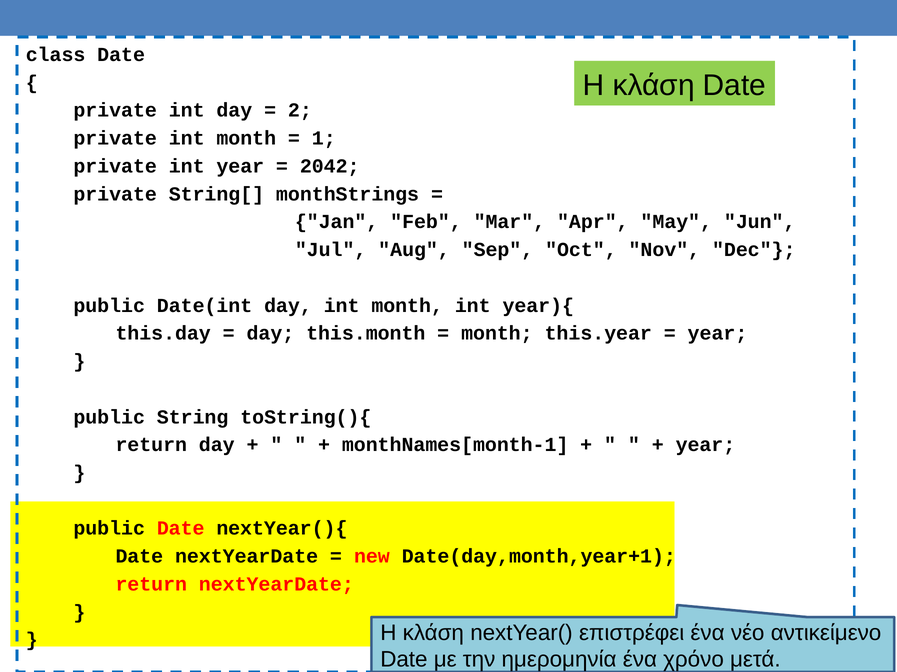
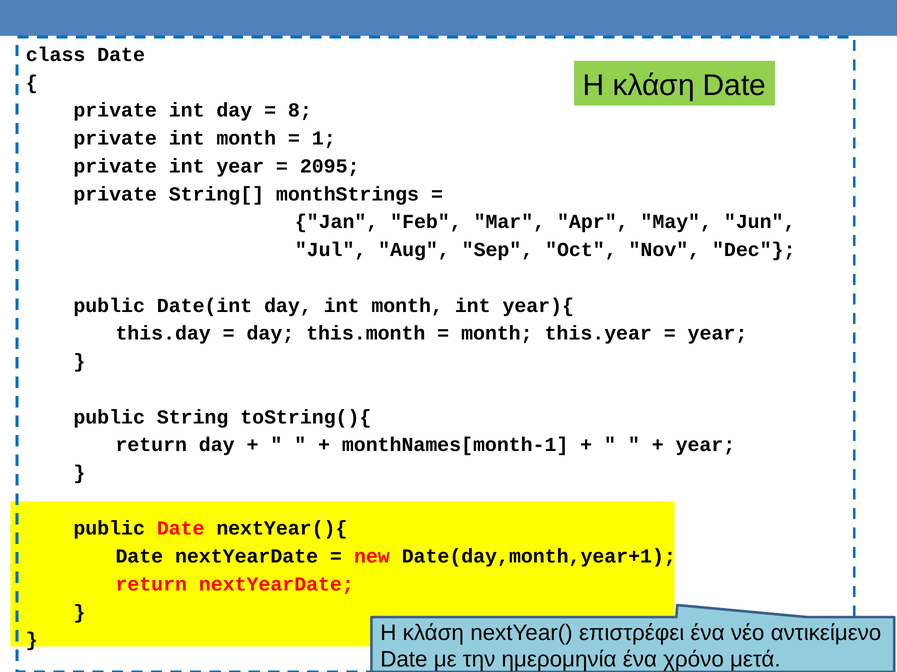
2: 2 -> 8
2042: 2042 -> 2095
